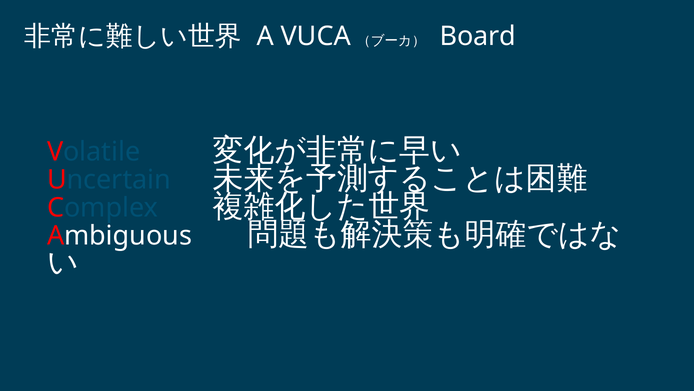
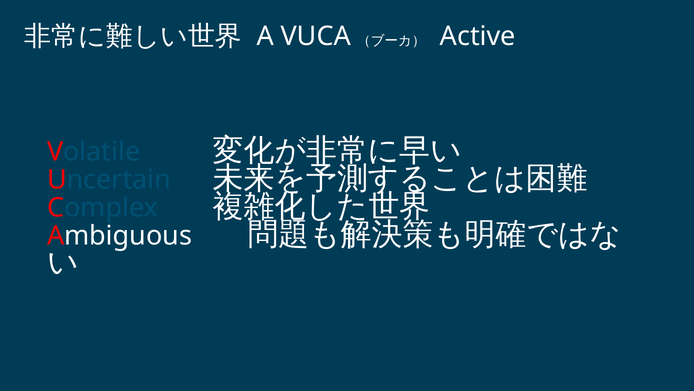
Board: Board -> Active
